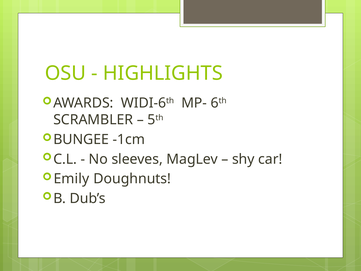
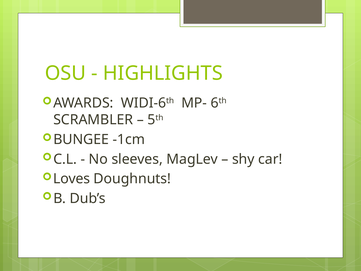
Emily: Emily -> Loves
